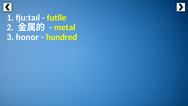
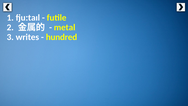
honor: honor -> writes
